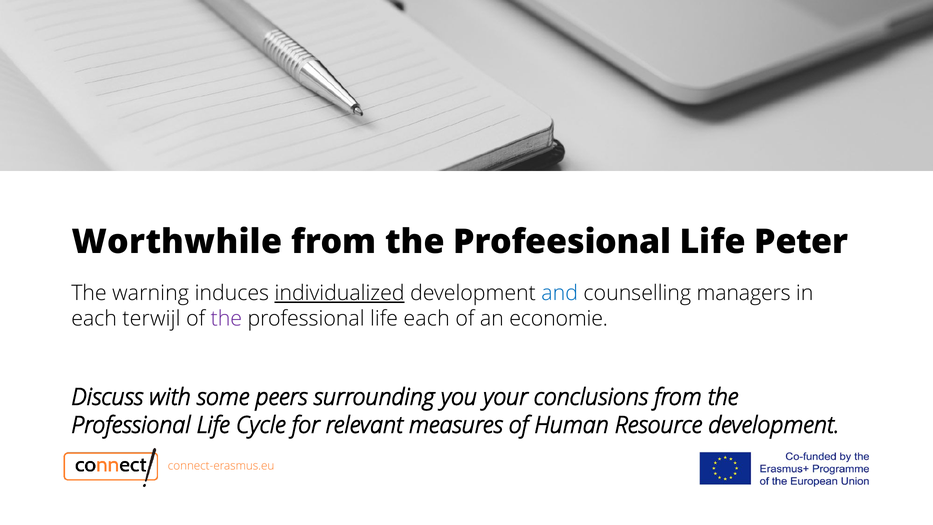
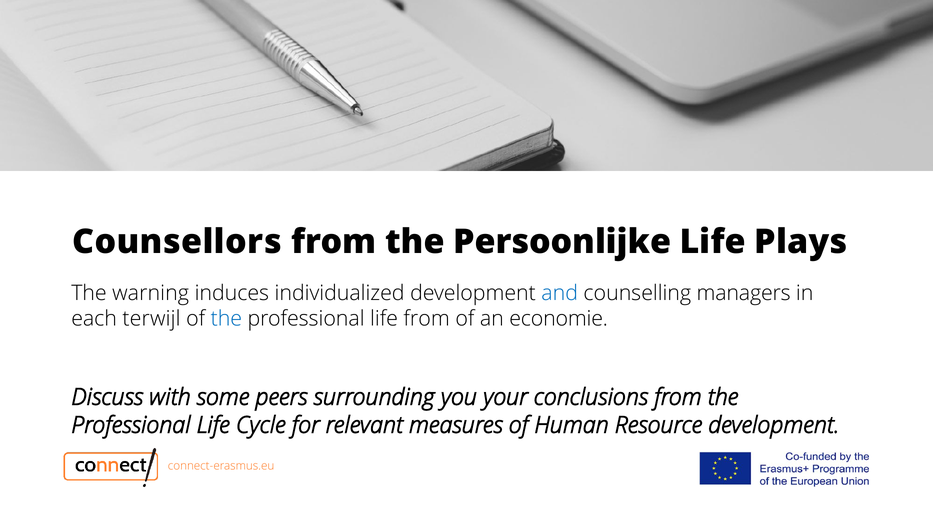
Worthwhile: Worthwhile -> Counsellors
Profeesional: Profeesional -> Persoonlijke
Peter: Peter -> Plays
individualized underline: present -> none
the at (226, 319) colour: purple -> blue
life each: each -> from
